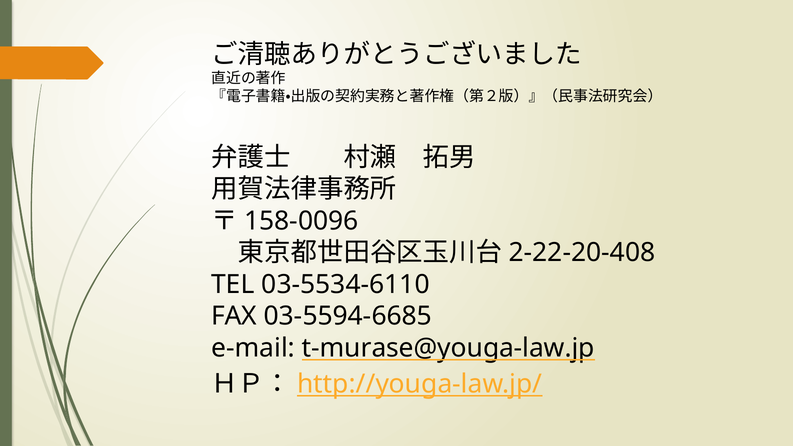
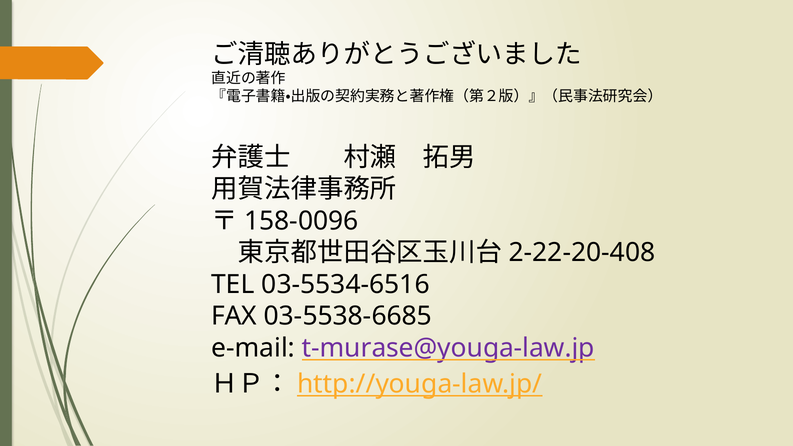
03-5534-6110: 03-5534-6110 -> 03-5534-6516
03-5594-6685: 03-5594-6685 -> 03-5538-6685
t-murase@youga-law.jp colour: black -> purple
